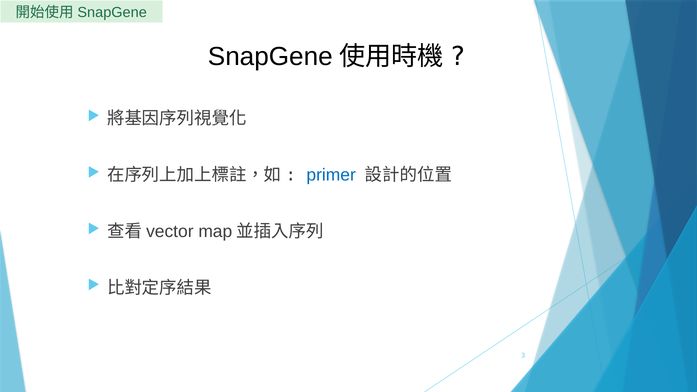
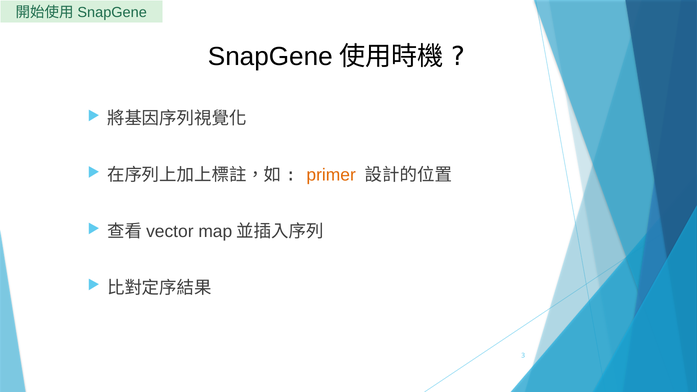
primer colour: blue -> orange
